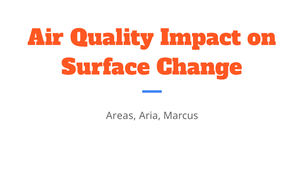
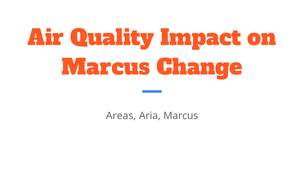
Surface at (106, 68): Surface -> Marcus
